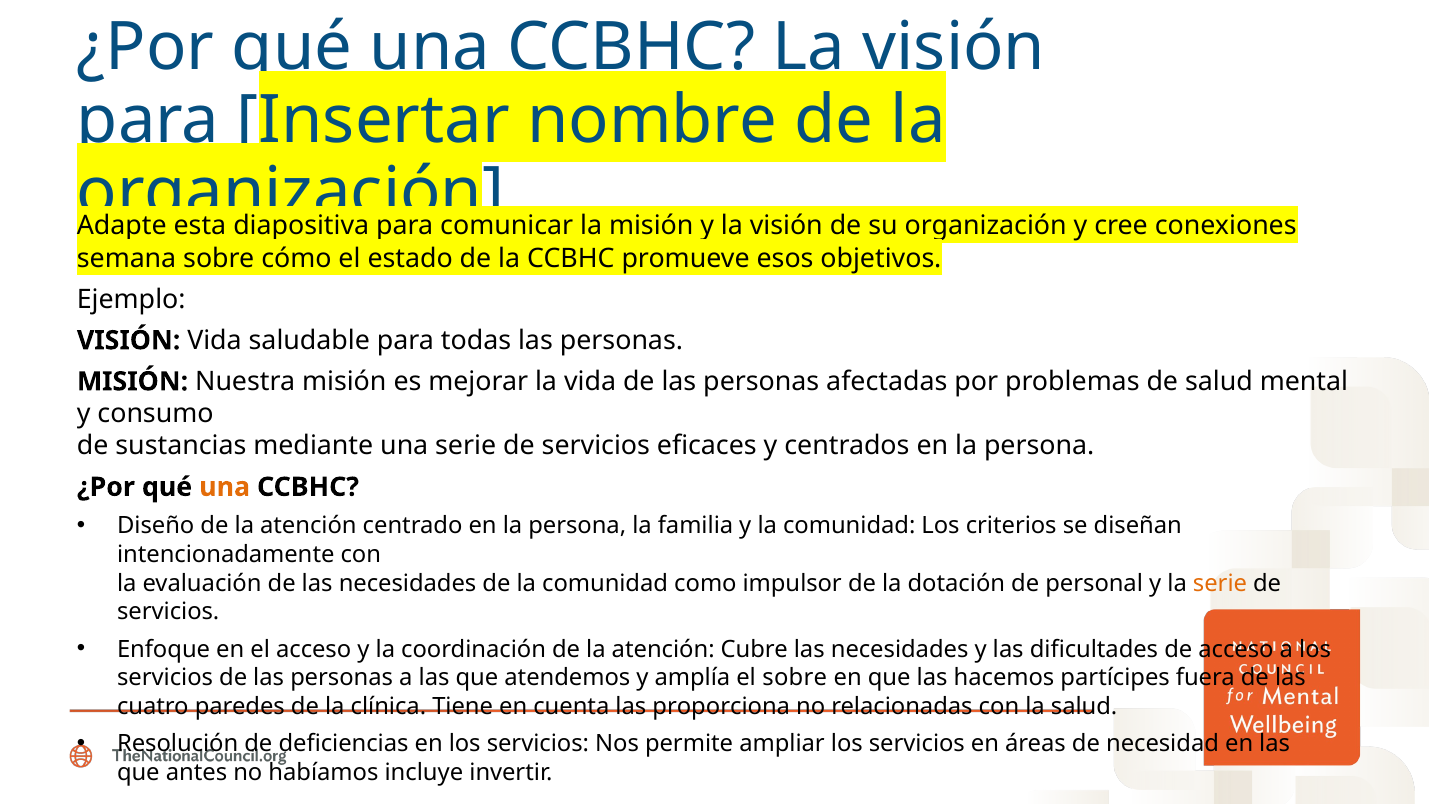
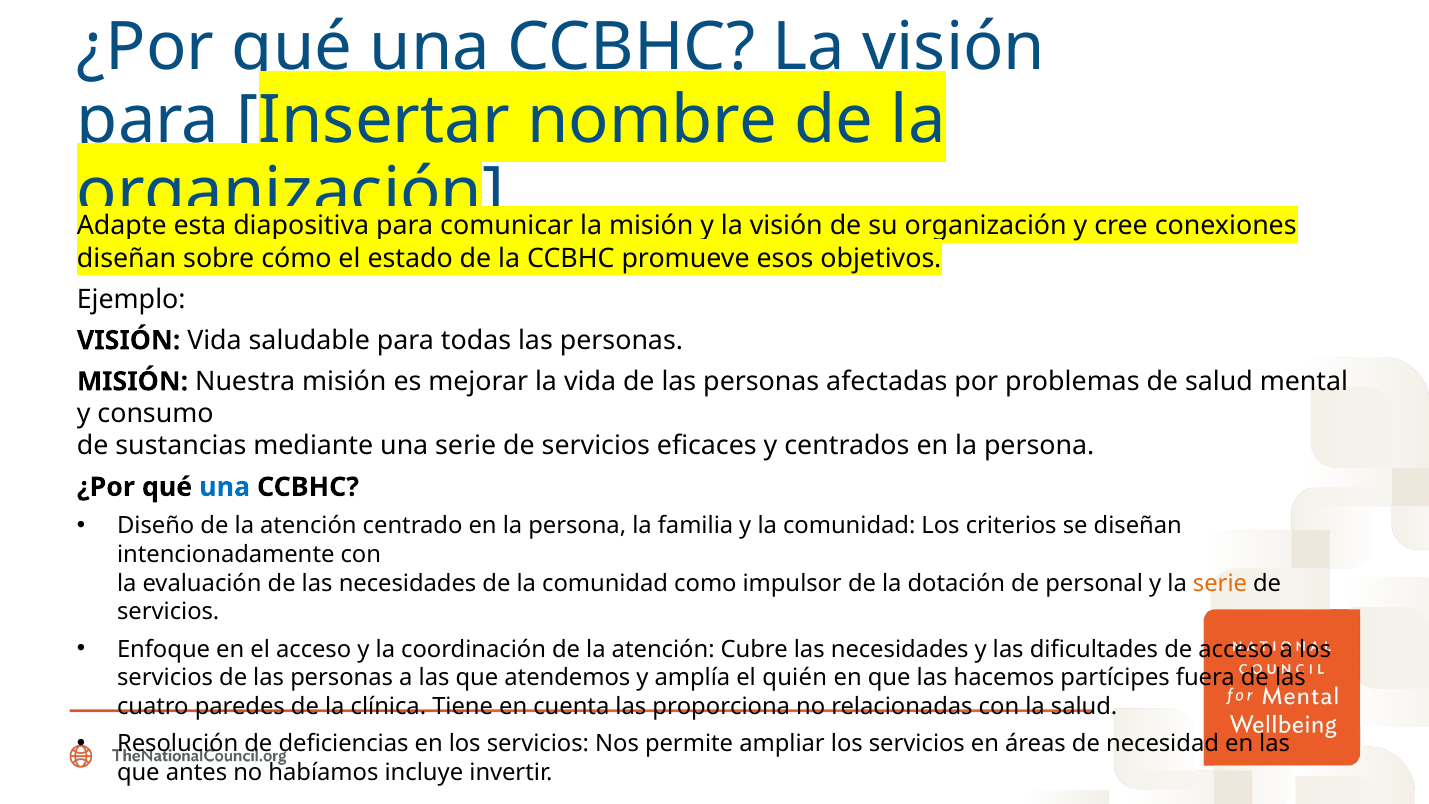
semana at (127, 258): semana -> diseñan
una at (225, 487) colour: orange -> blue
el sobre: sobre -> quién
